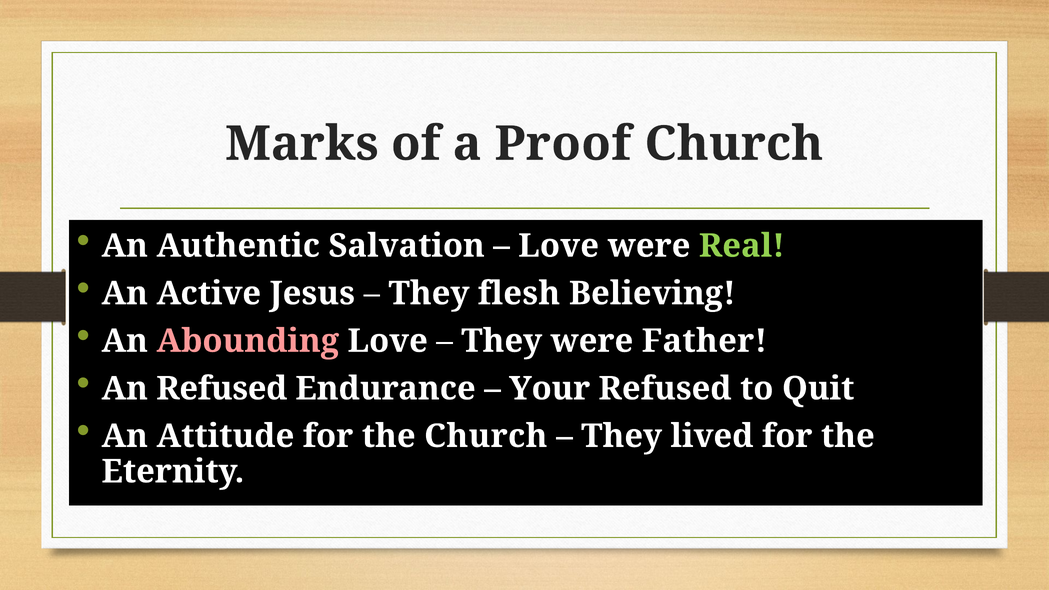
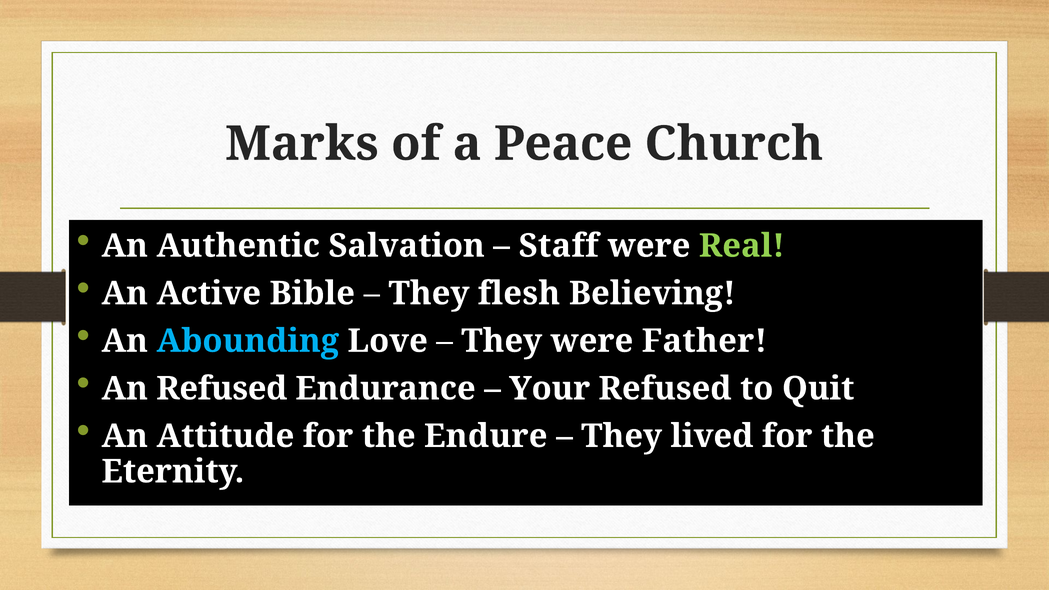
Proof: Proof -> Peace
Love at (559, 246): Love -> Staff
Jesus: Jesus -> Bible
Abounding colour: pink -> light blue
the Church: Church -> Endure
